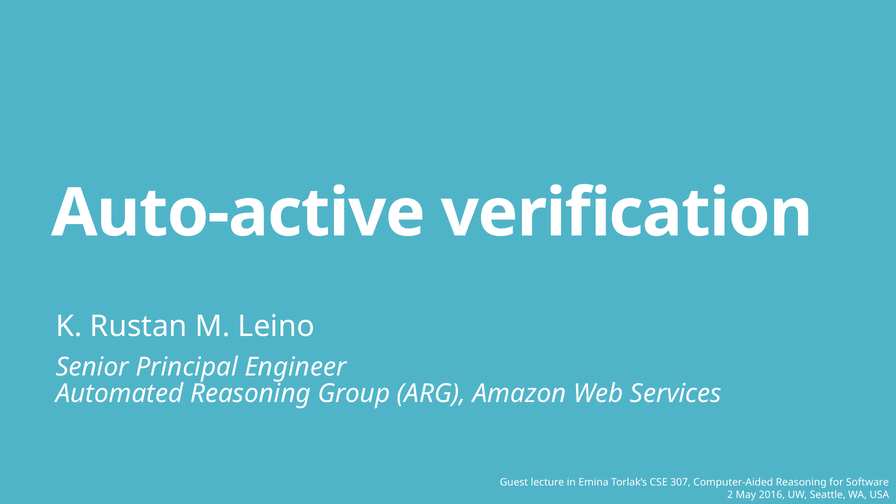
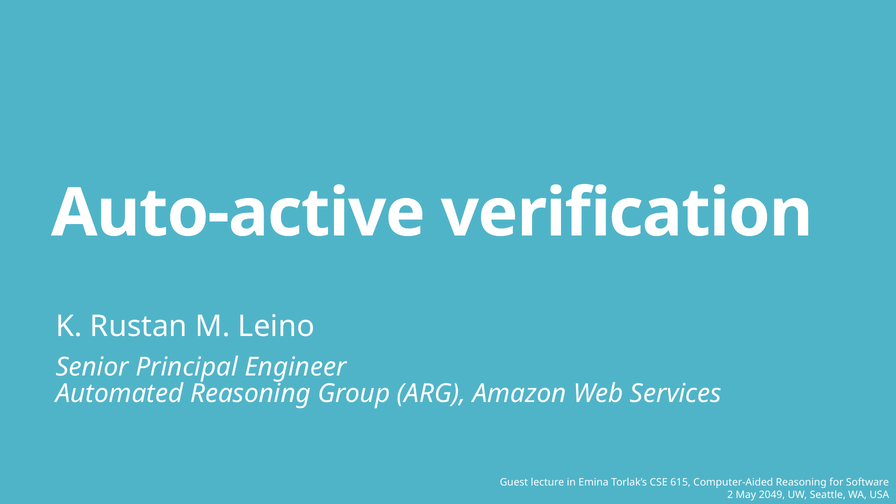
307: 307 -> 615
2016: 2016 -> 2049
